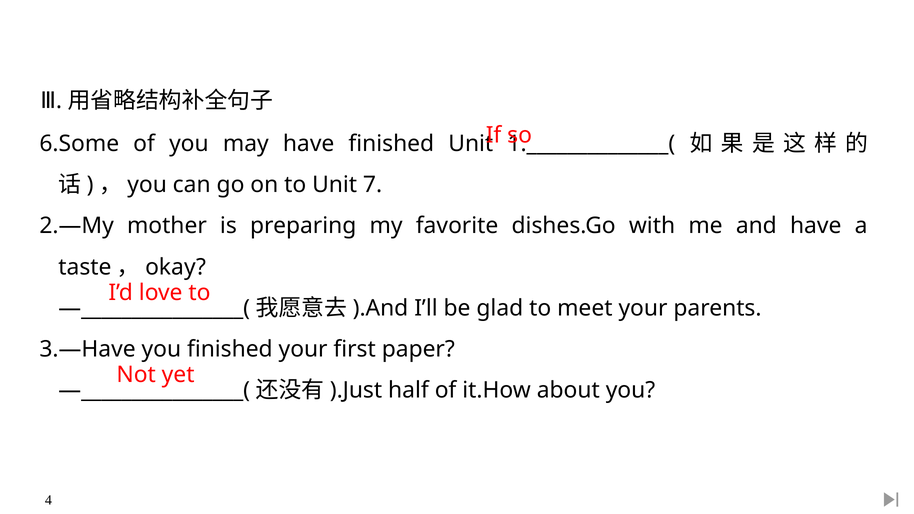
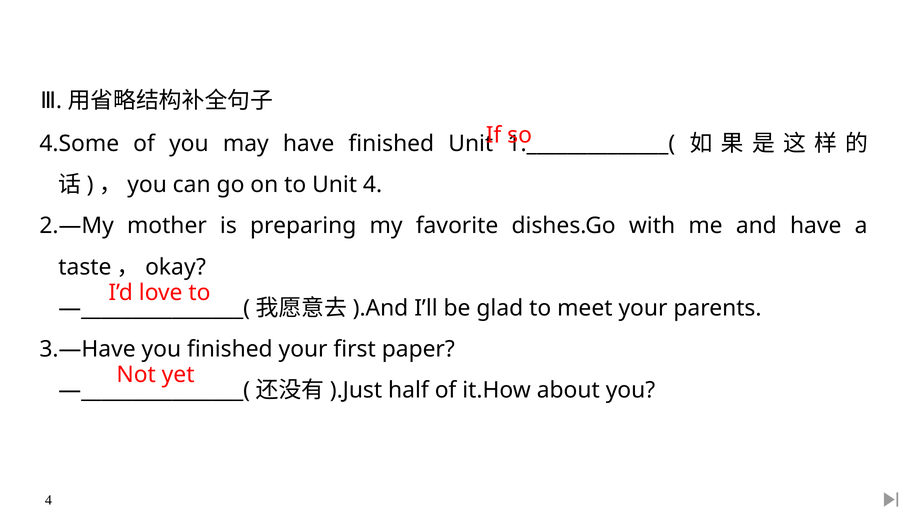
6.Some: 6.Some -> 4.Some
Unit 7: 7 -> 4
